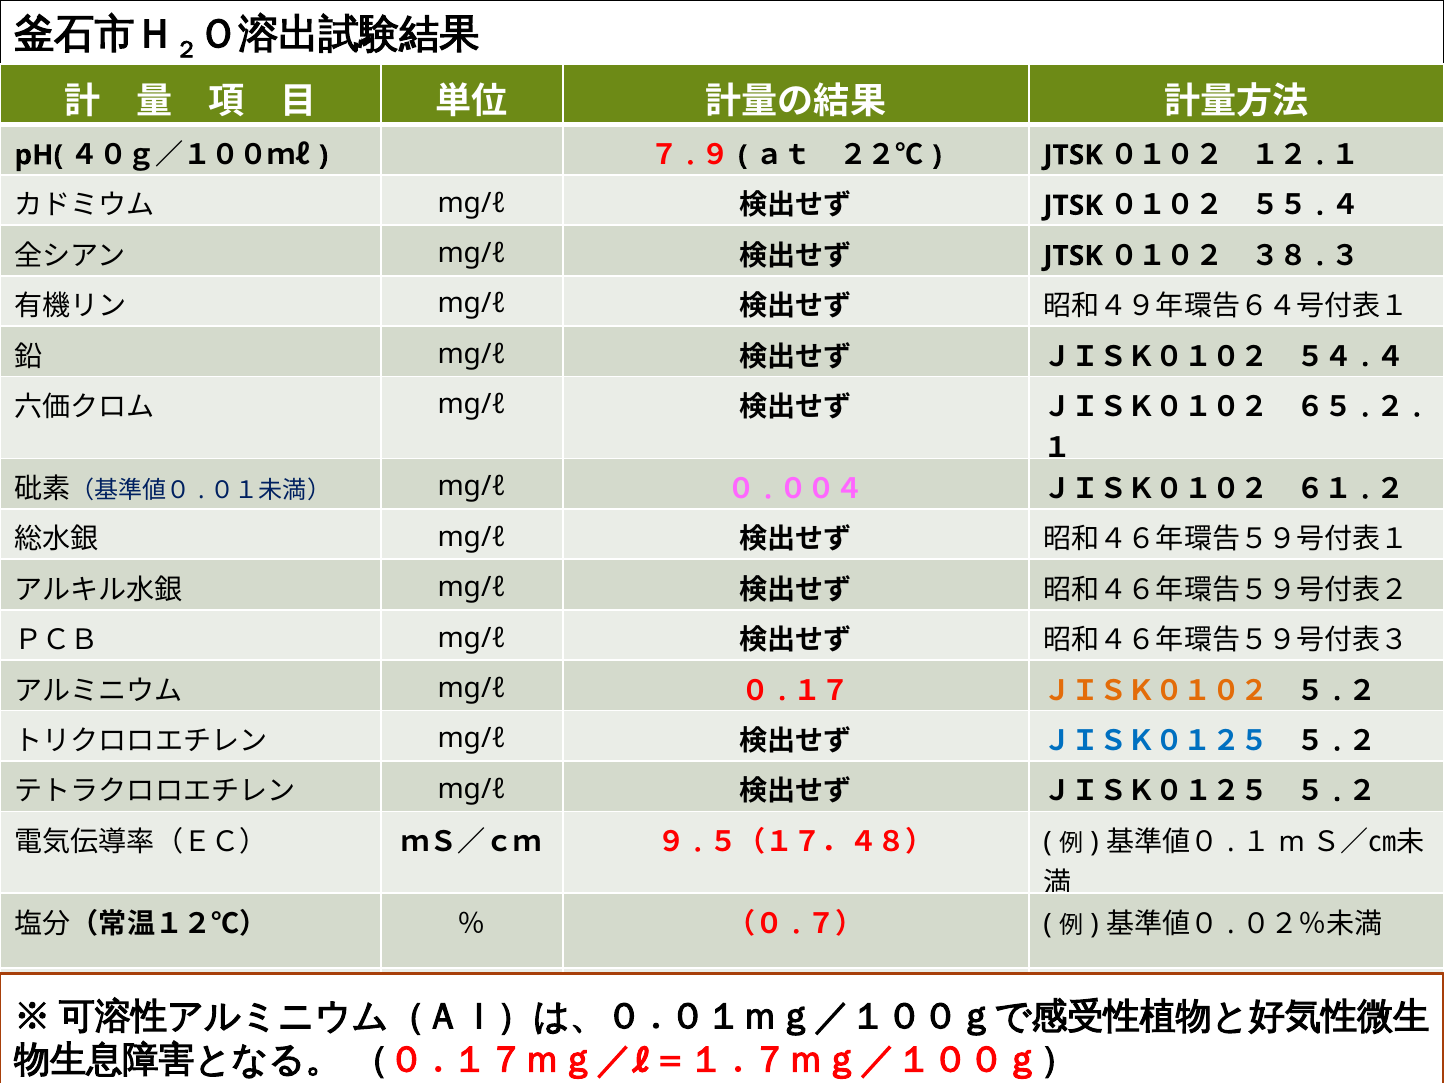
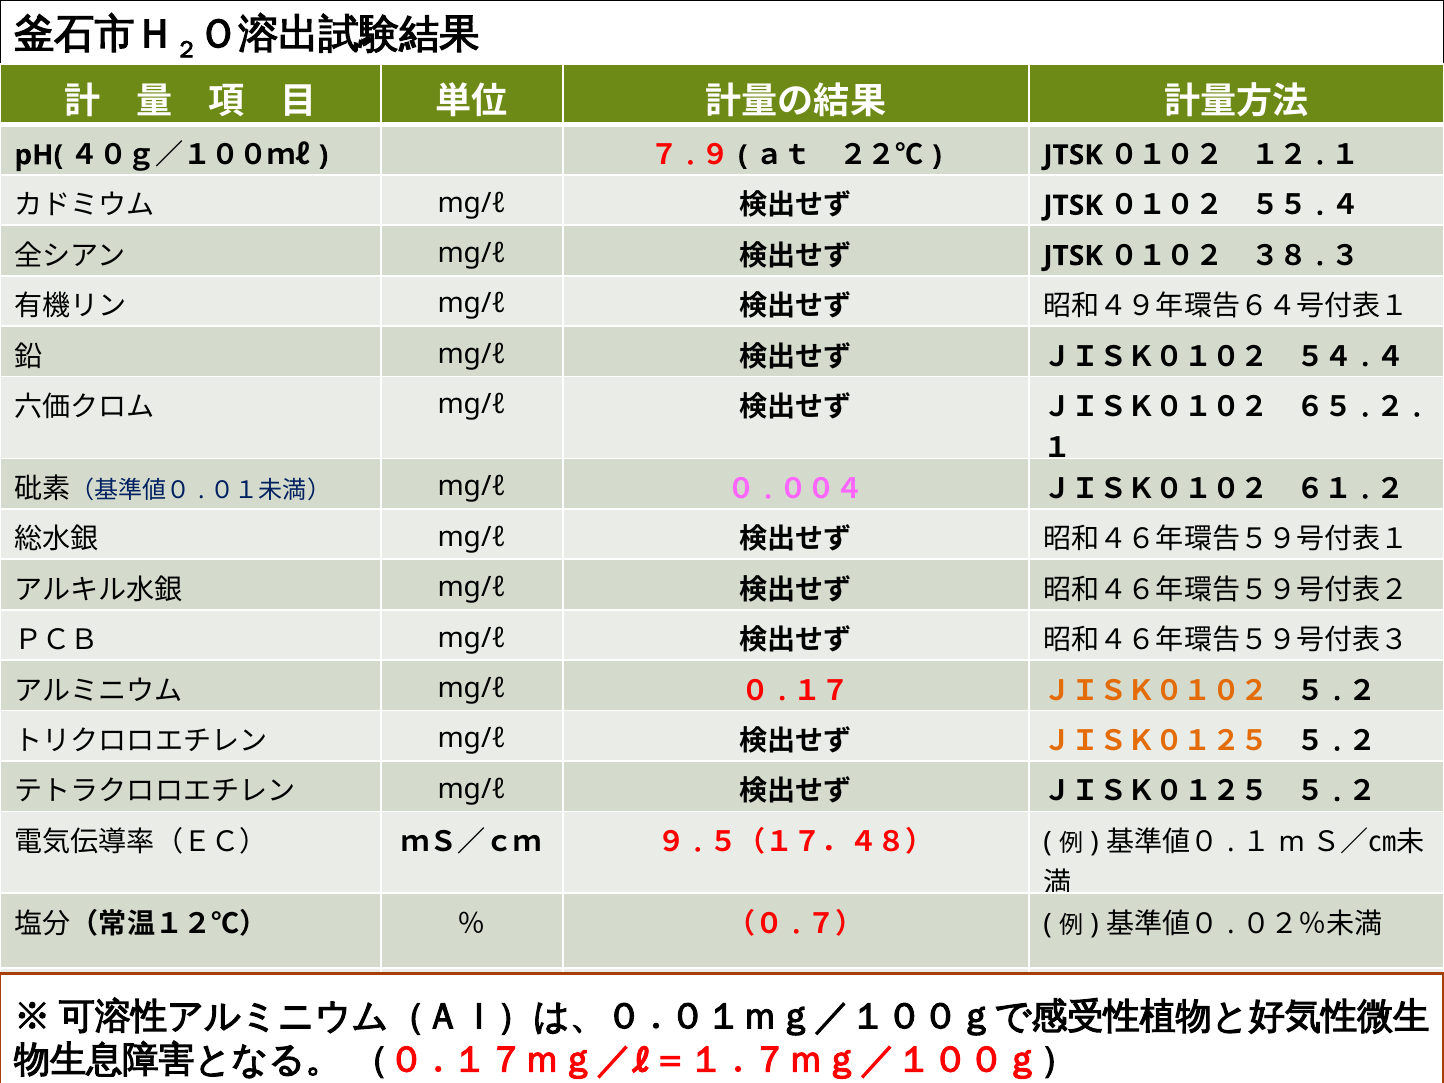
ＪＩＳＫ０１２５ at (1156, 741) colour: blue -> orange
